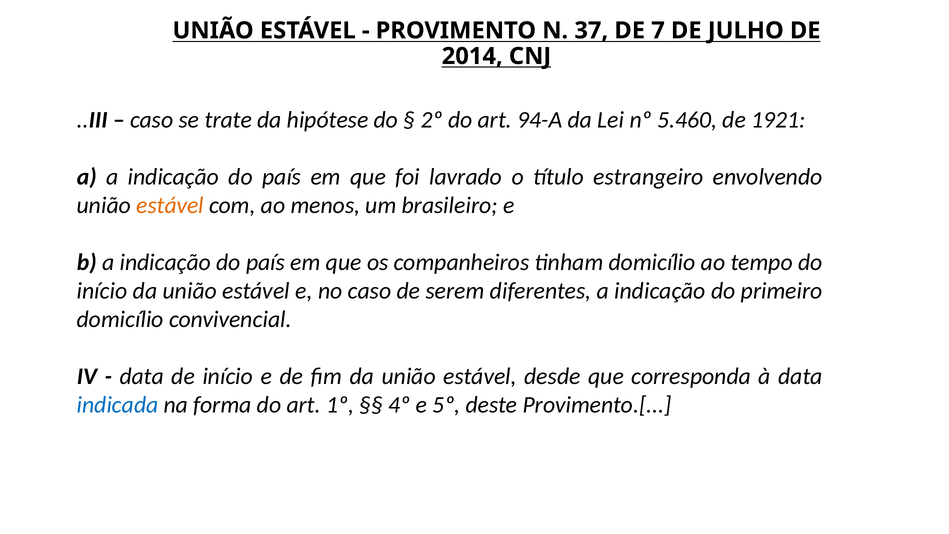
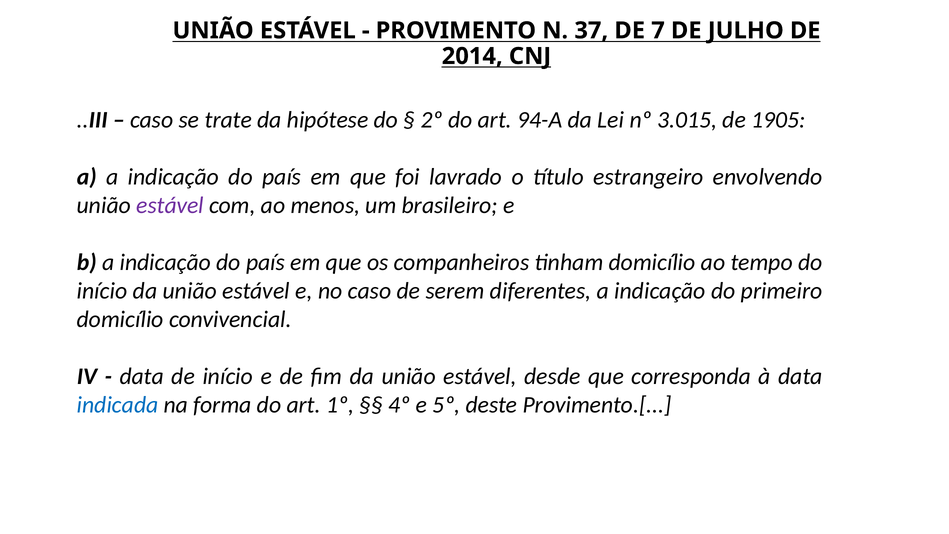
5.460: 5.460 -> 3.015
1921: 1921 -> 1905
estável at (170, 205) colour: orange -> purple
